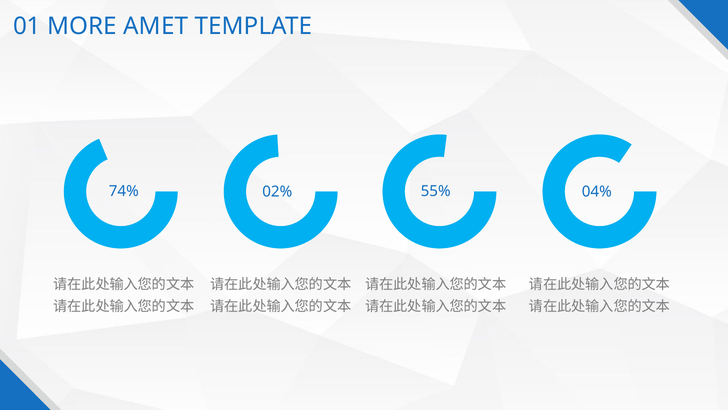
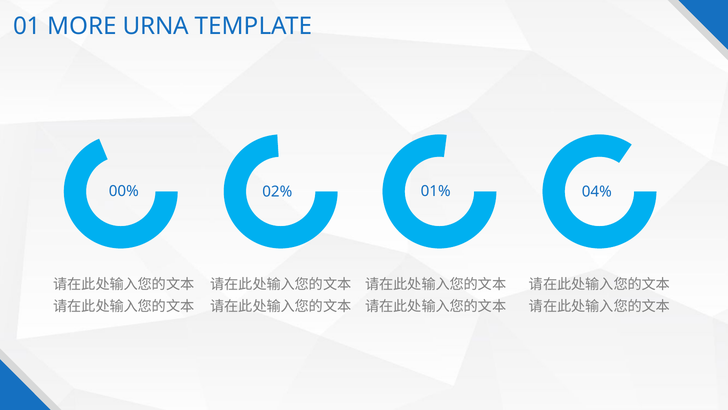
AMET: AMET -> URNA
74%: 74% -> 00%
55%: 55% -> 01%
